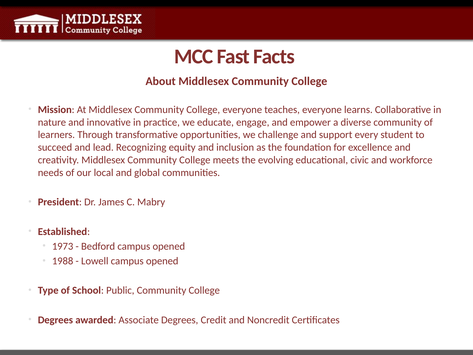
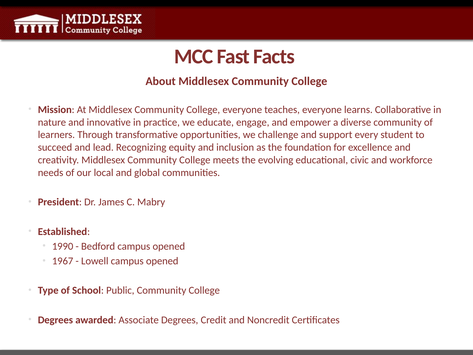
1973: 1973 -> 1990
1988: 1988 -> 1967
